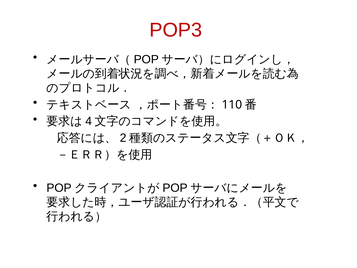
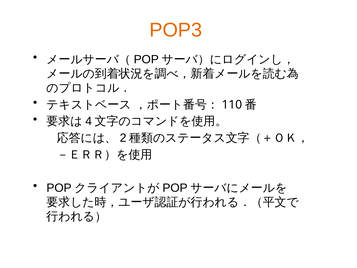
POP3 colour: red -> orange
